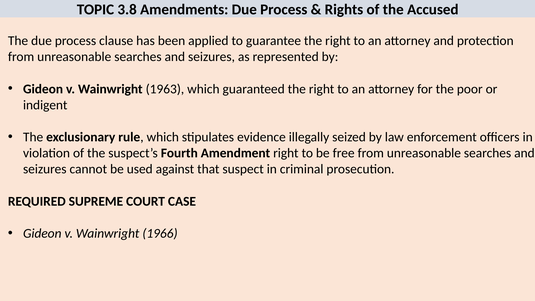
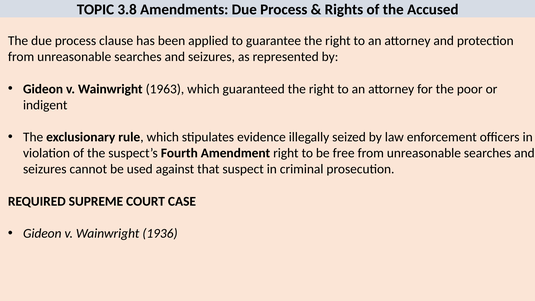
1966: 1966 -> 1936
